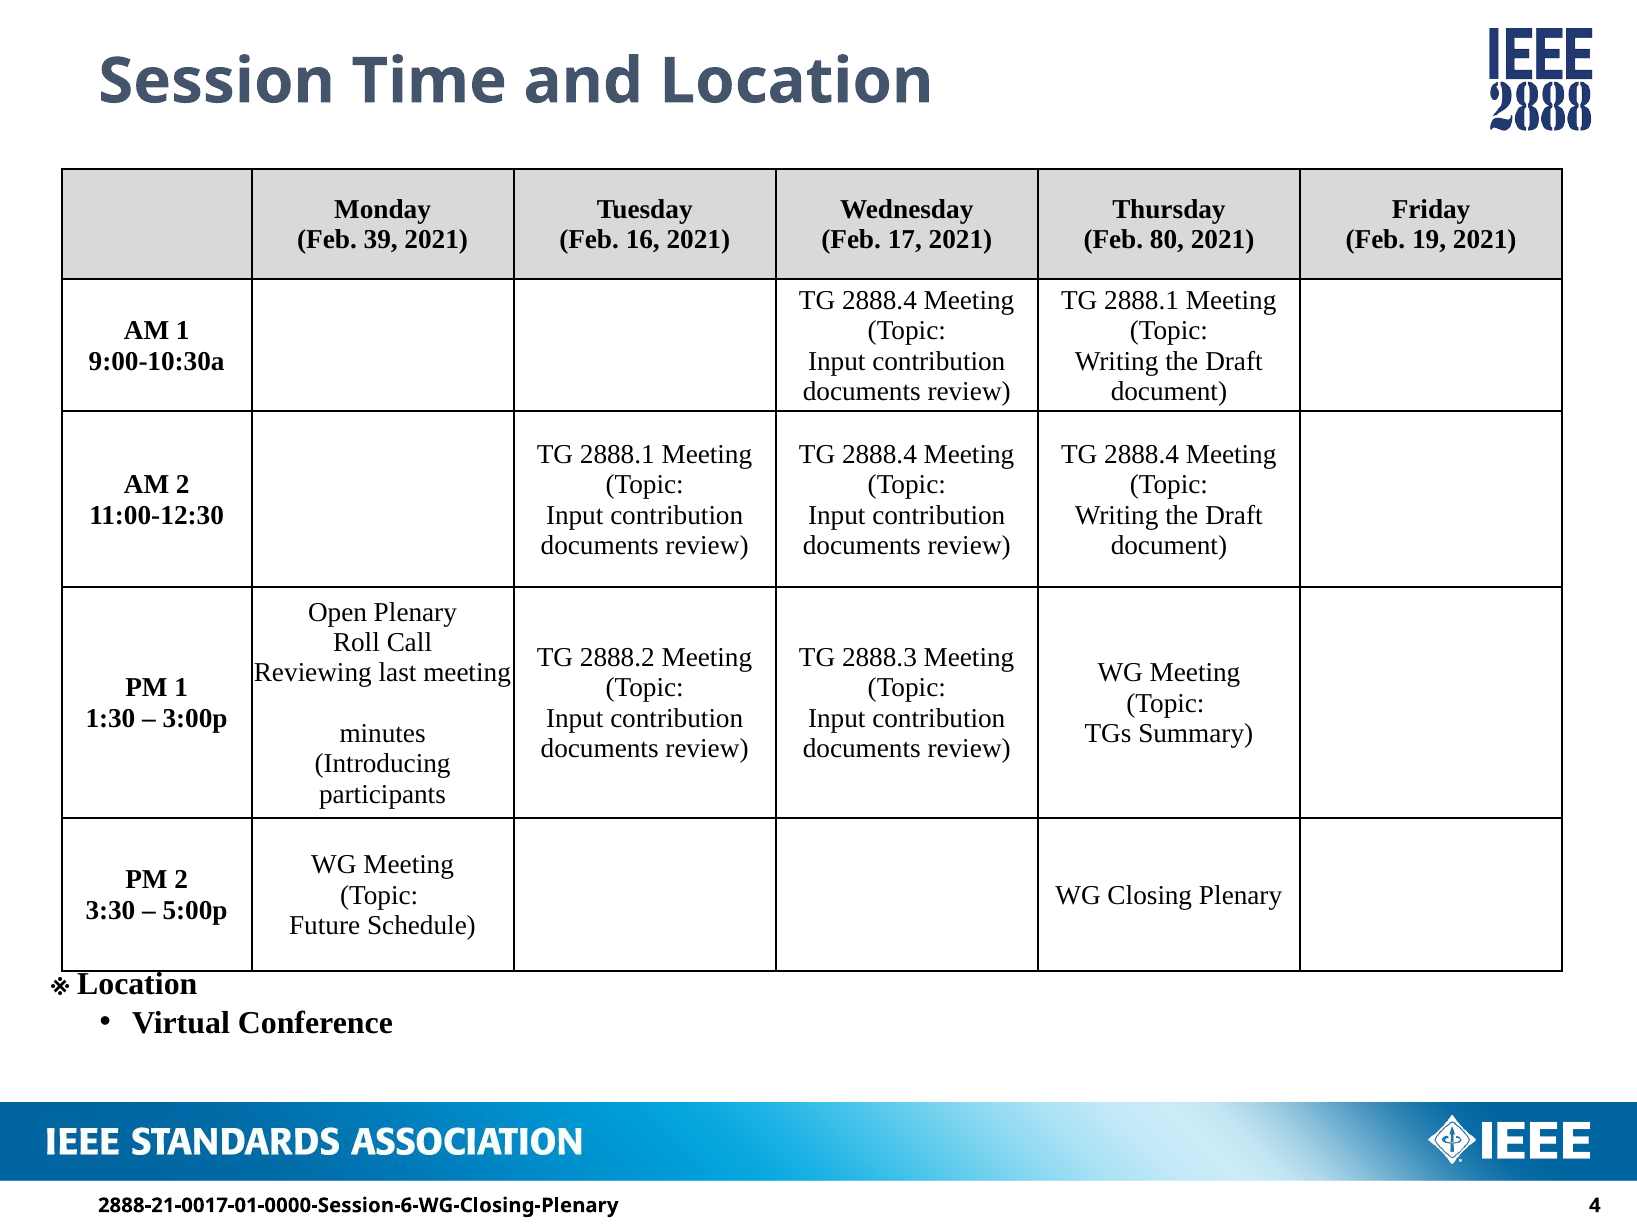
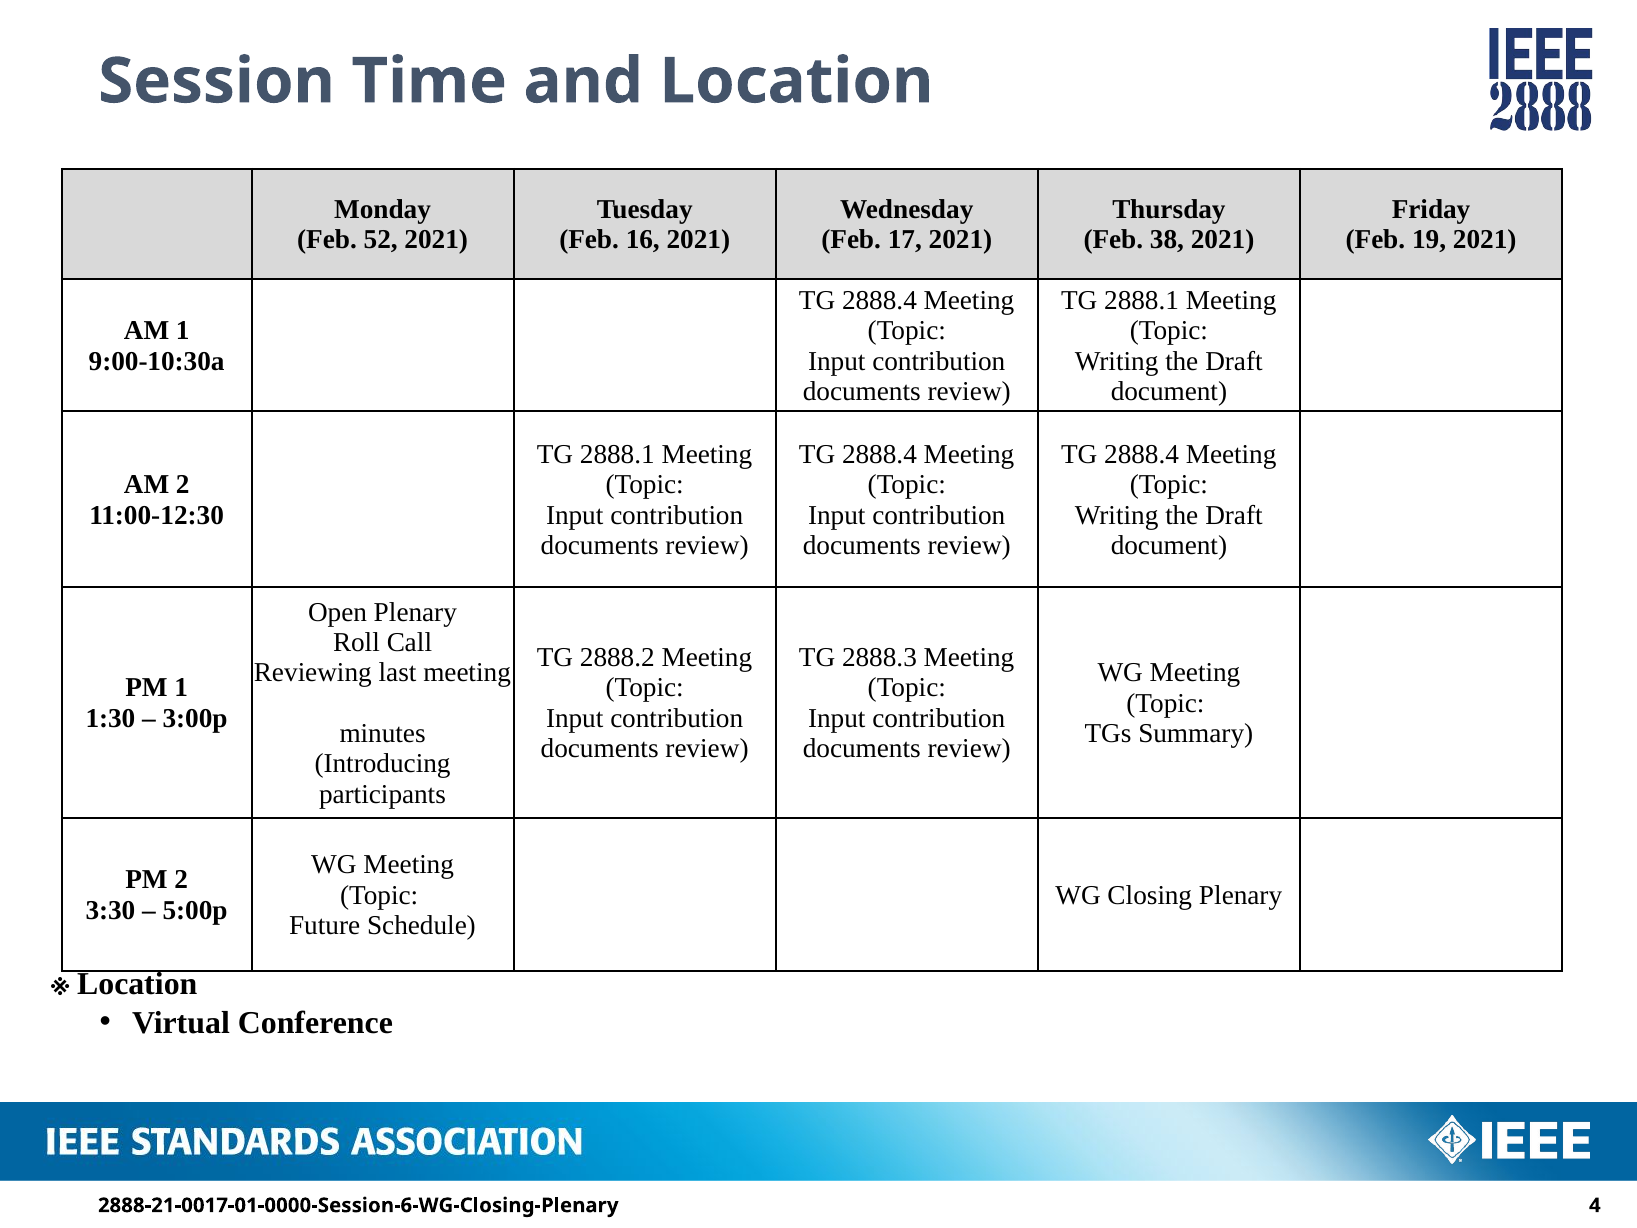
39: 39 -> 52
80: 80 -> 38
